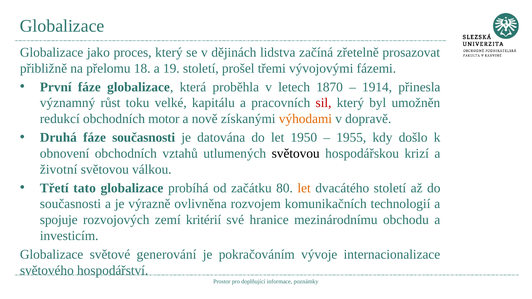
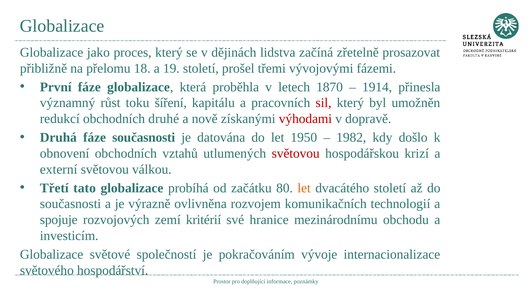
velké: velké -> šíření
motor: motor -> druhé
výhodami colour: orange -> red
1955: 1955 -> 1982
světovou at (296, 154) colour: black -> red
životní: životní -> externí
generování: generování -> společností
